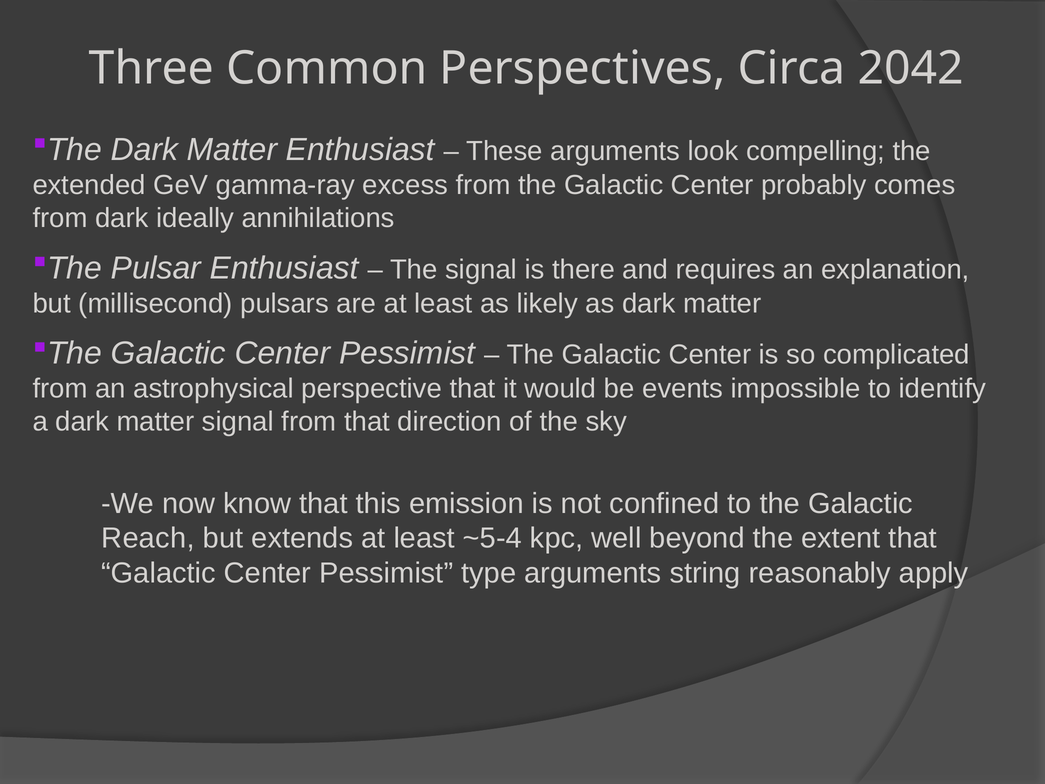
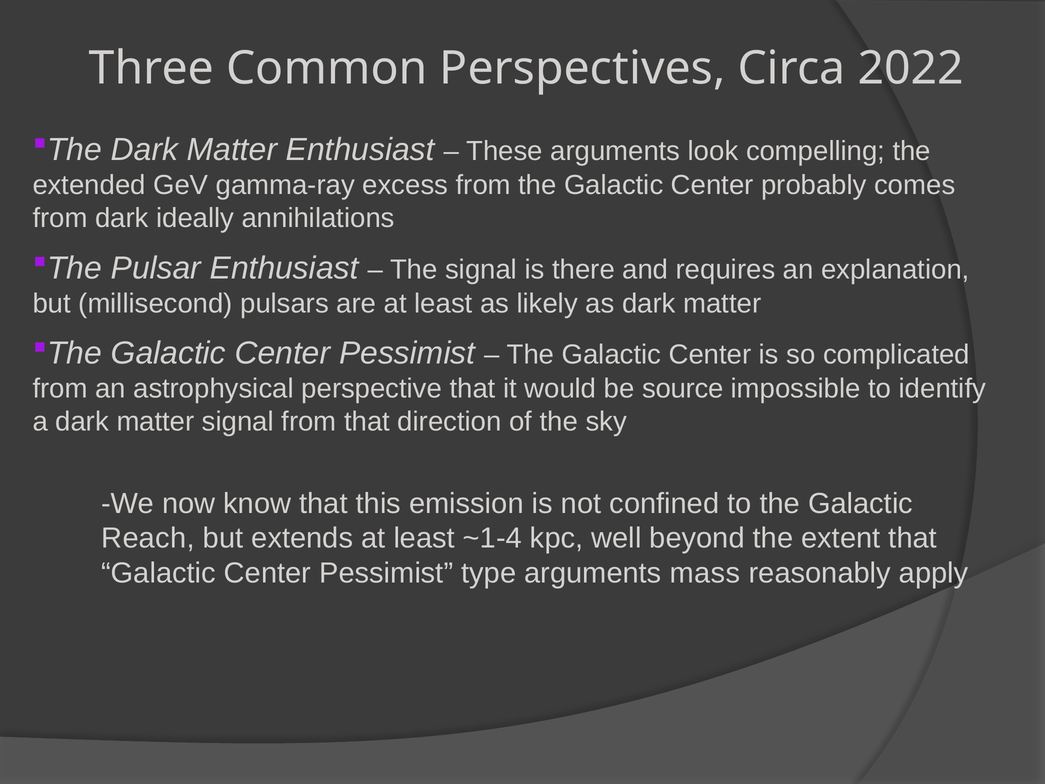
2042: 2042 -> 2022
events: events -> source
~5-4: ~5-4 -> ~1-4
string: string -> mass
